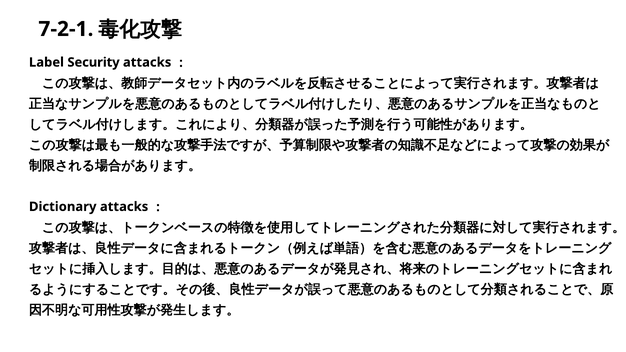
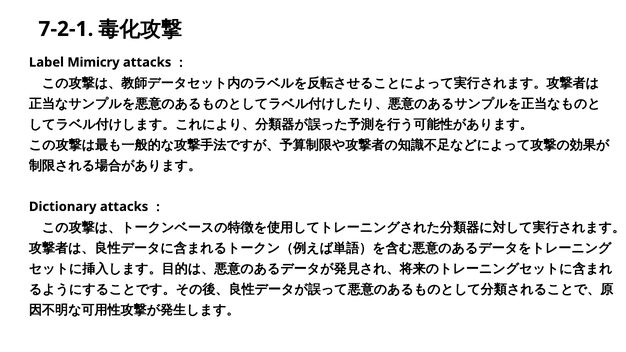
Security: Security -> Mimicry
